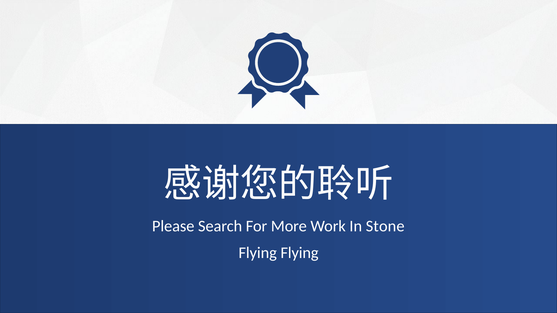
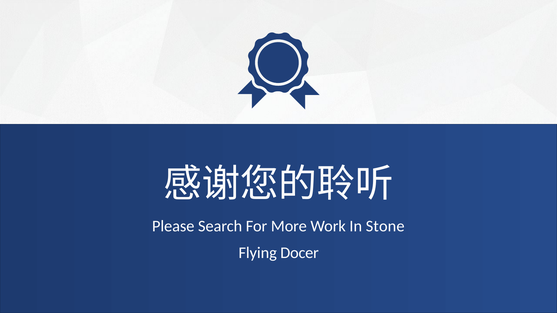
Flying Flying: Flying -> Docer
